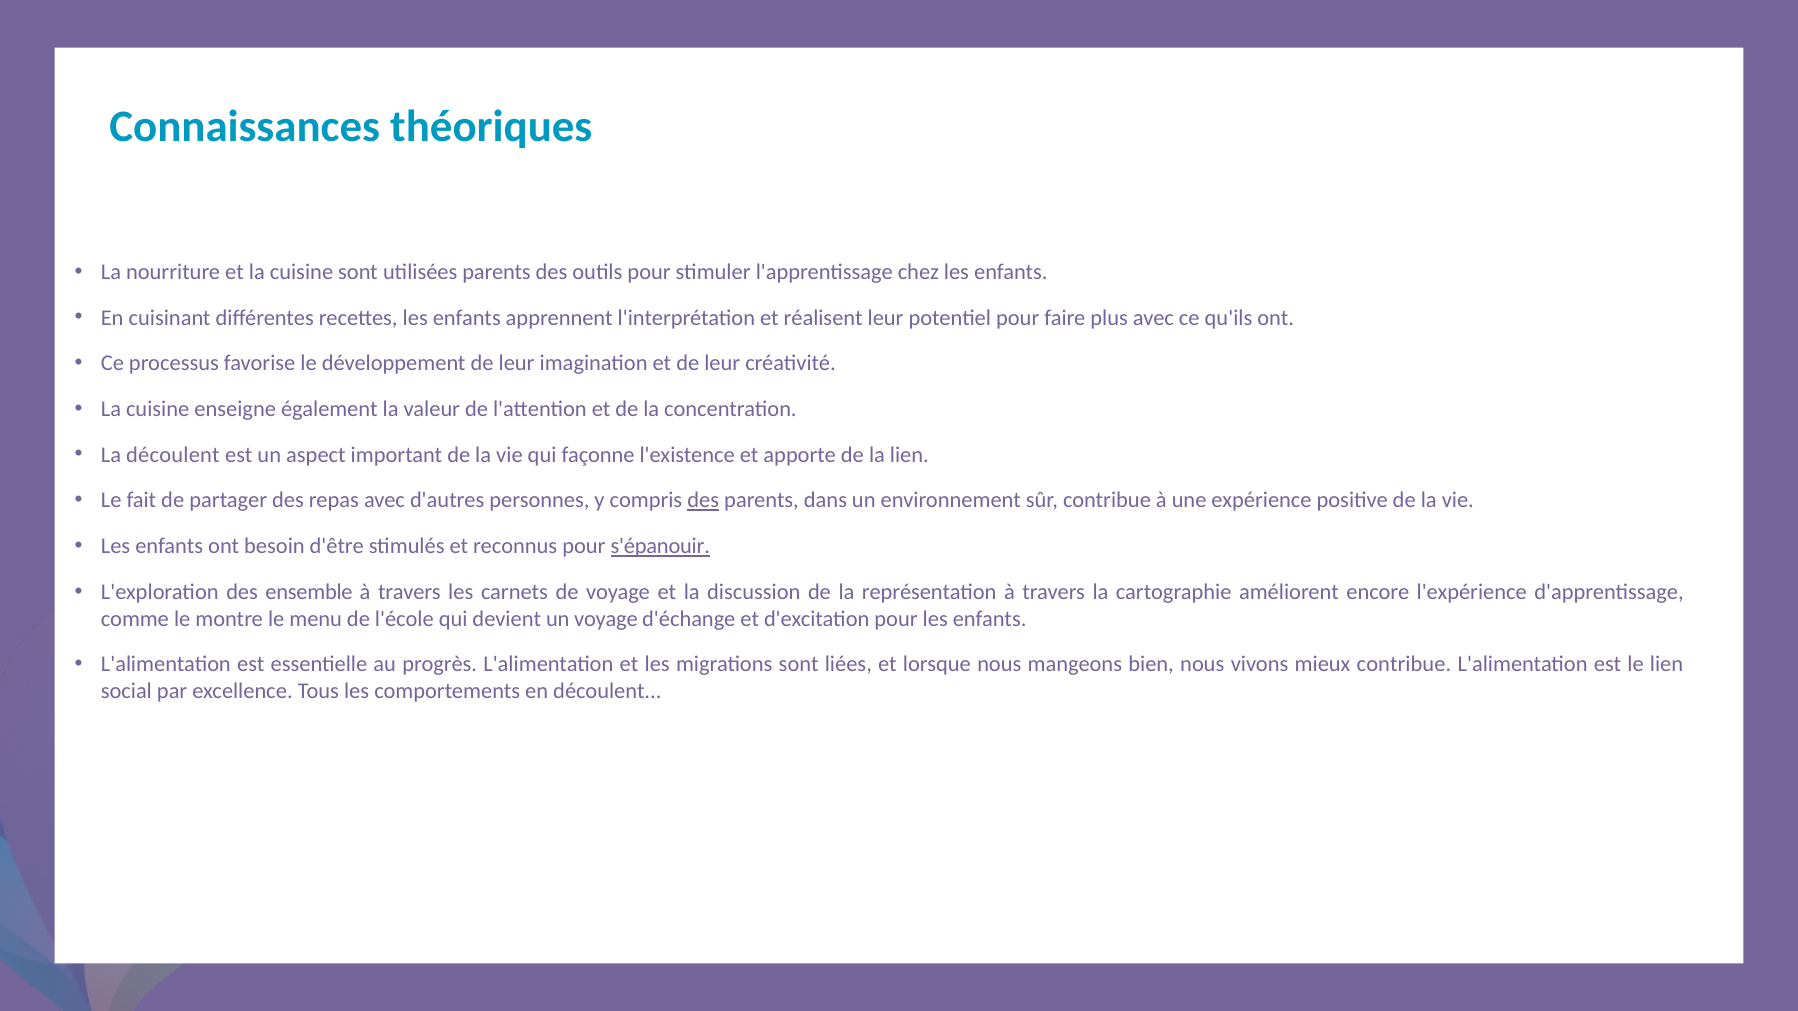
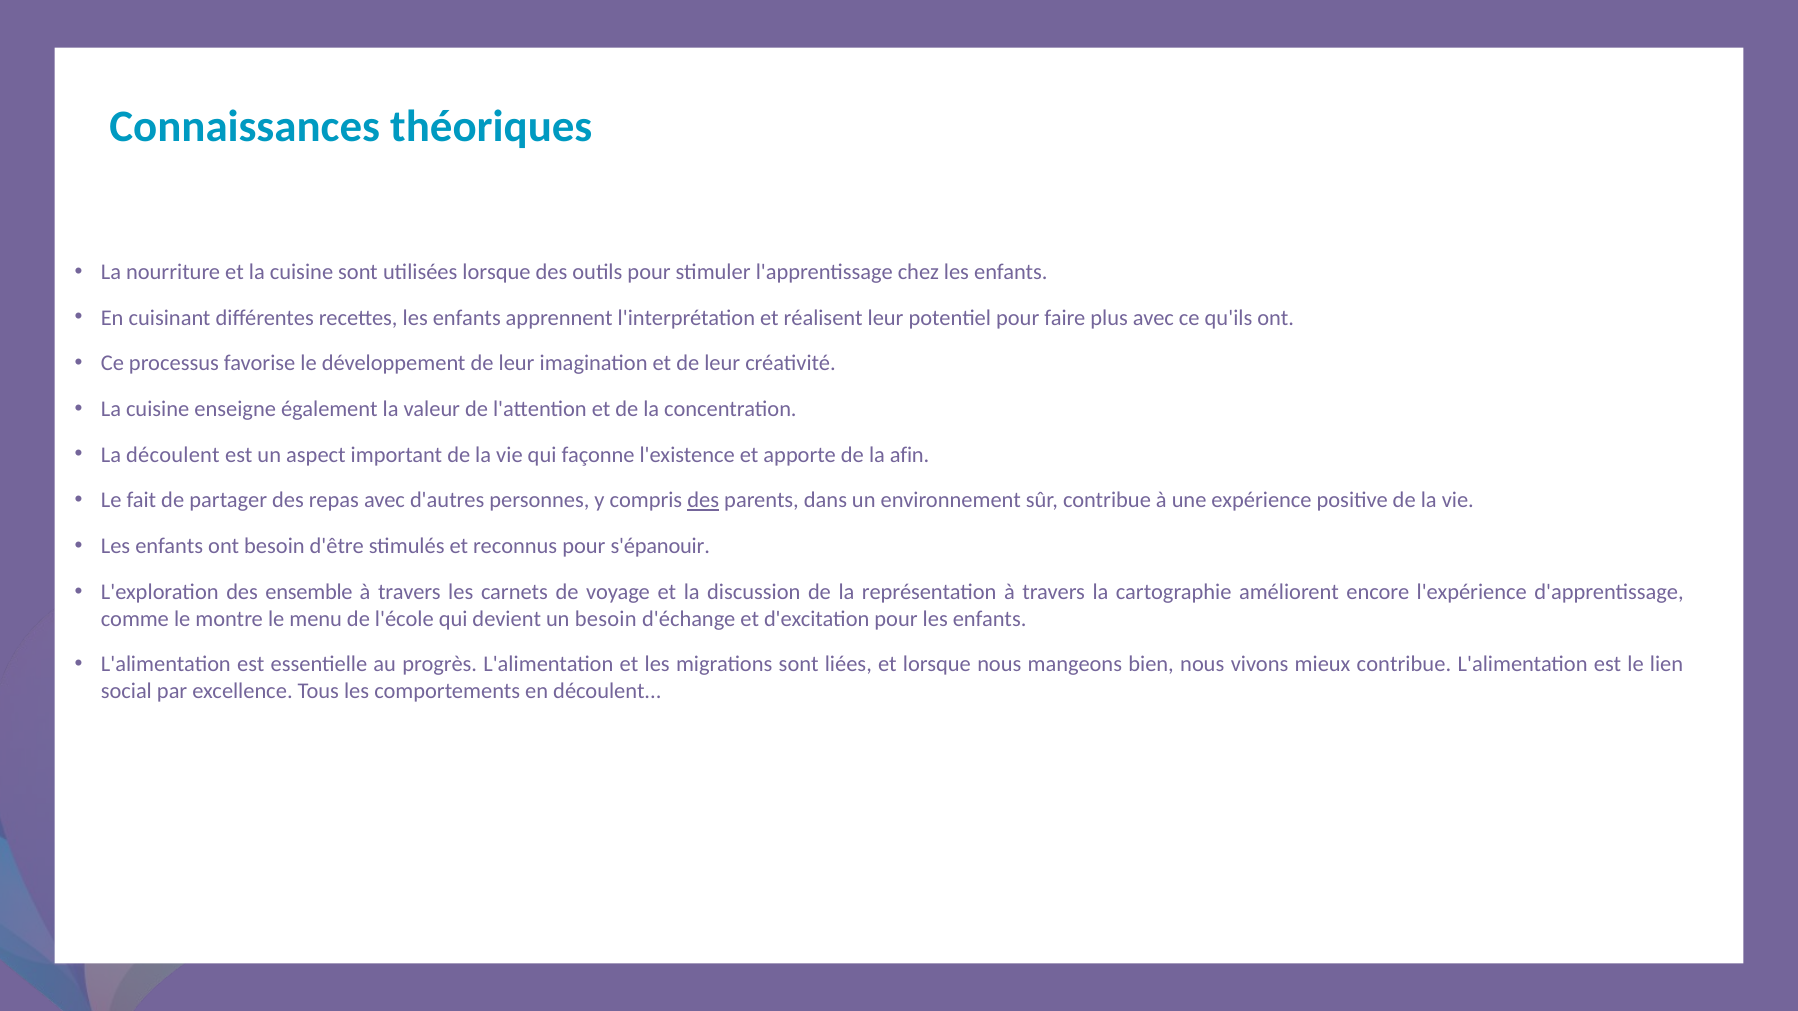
utilisées parents: parents -> lorsque
la lien: lien -> afin
s'épanouir underline: present -> none
un voyage: voyage -> besoin
